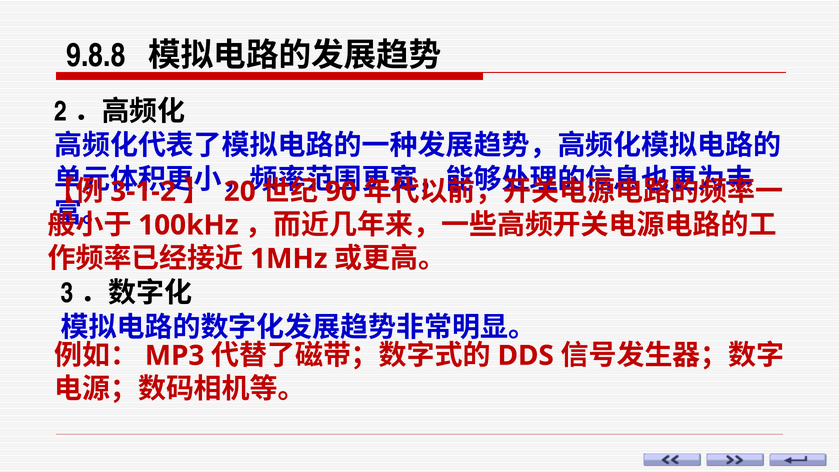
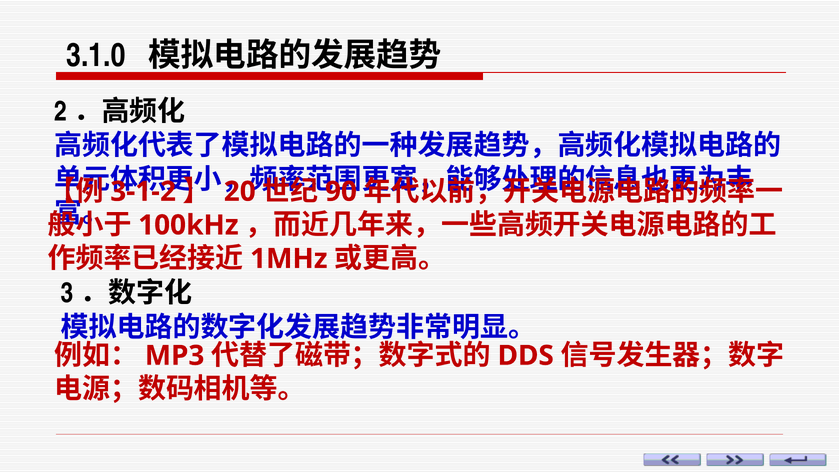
9.8.8: 9.8.8 -> 3.1.0
